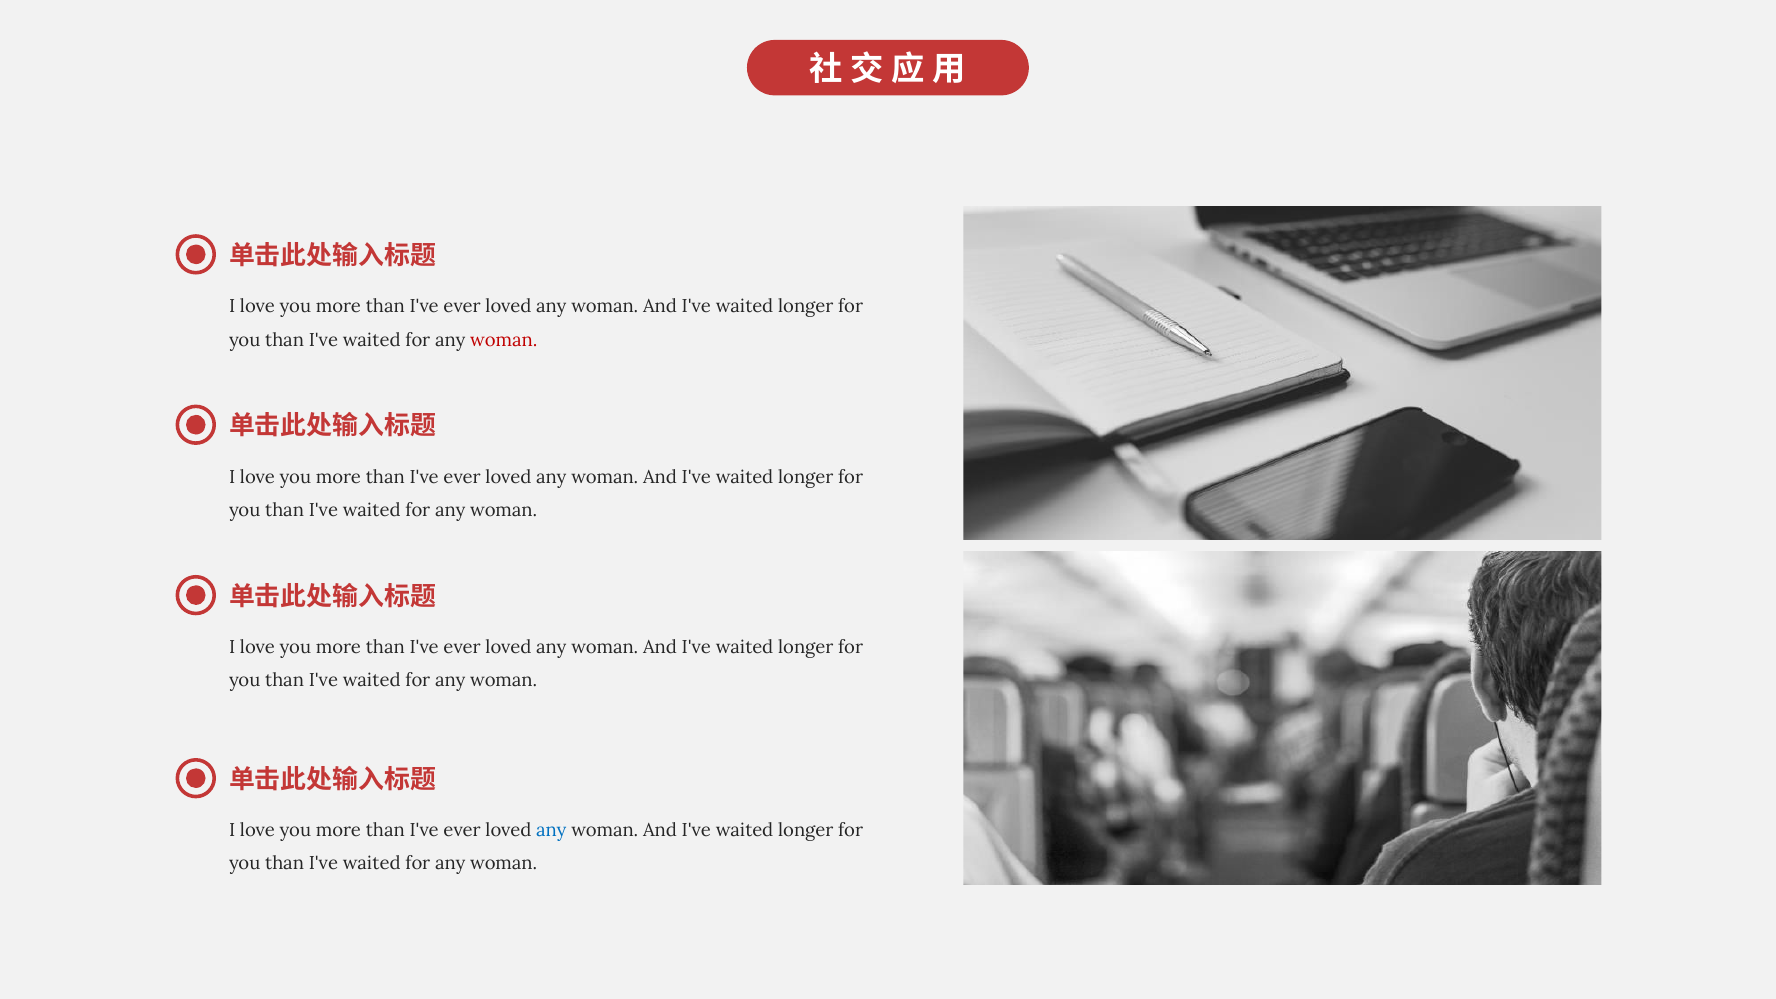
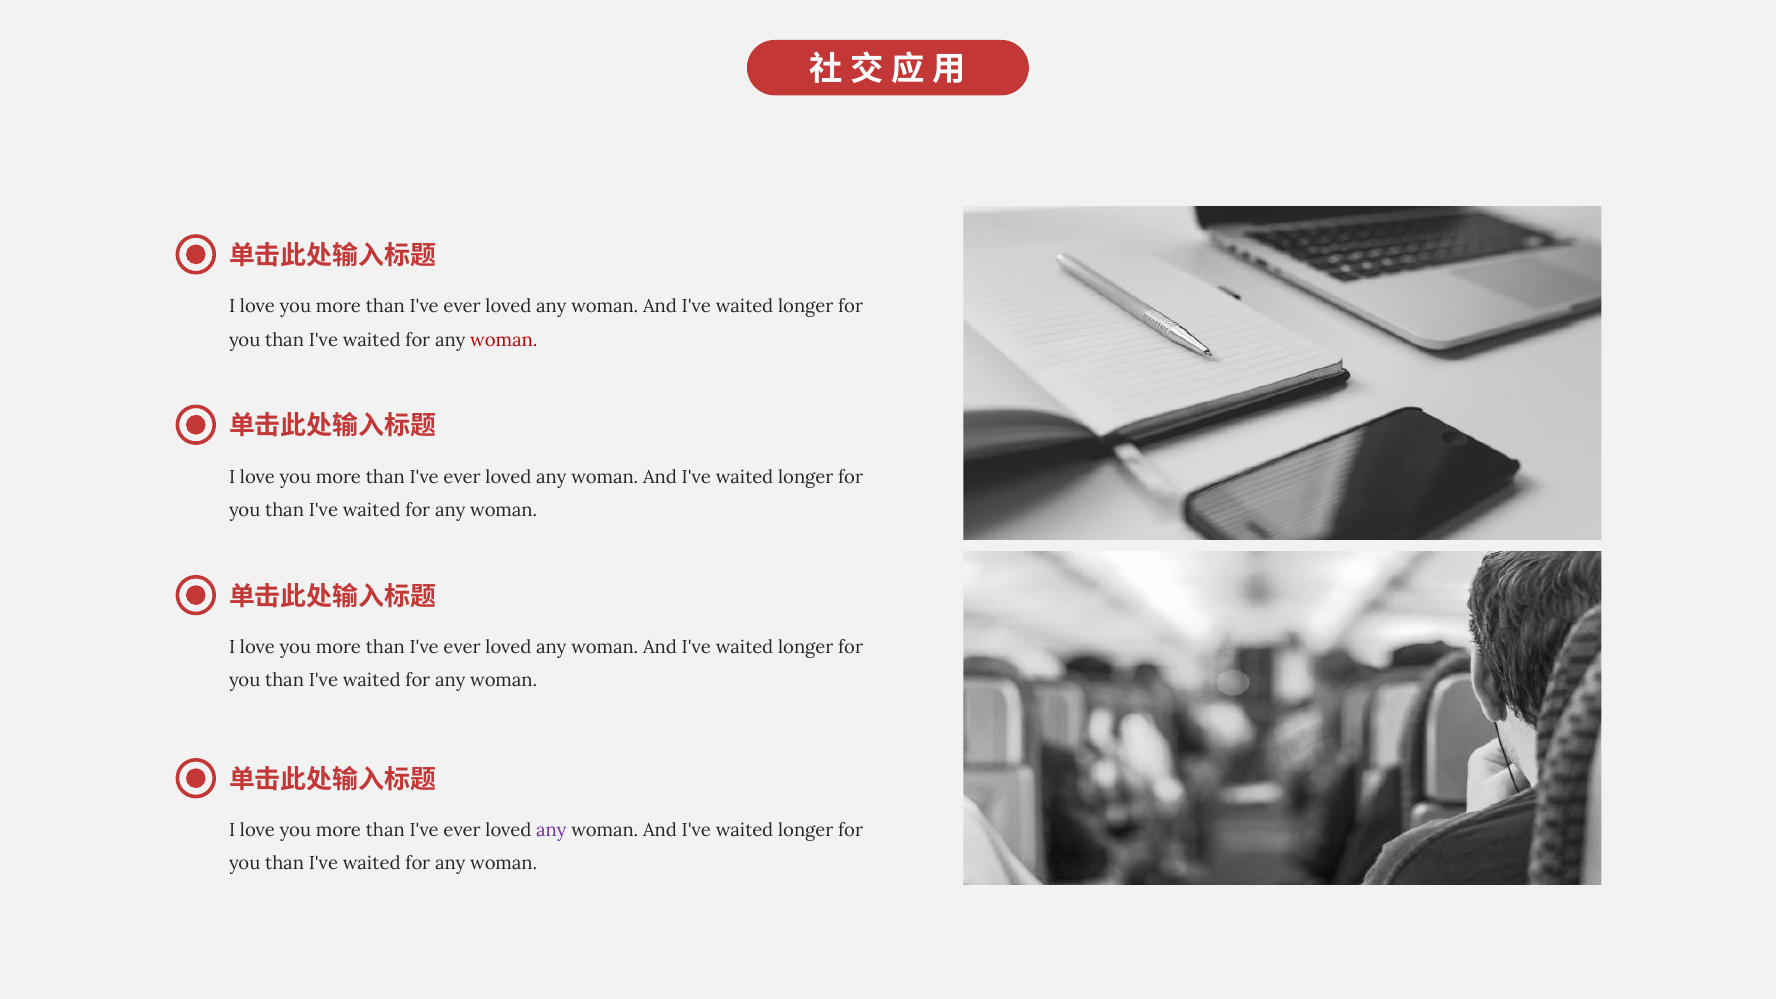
any at (551, 831) colour: blue -> purple
